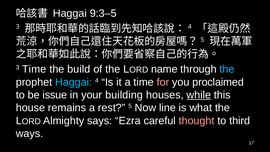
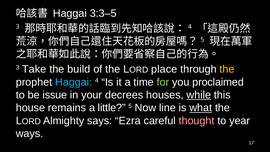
9:3–5: 9:3–5 -> 3:3–5
3 Time: Time -> Take
name: name -> place
the at (227, 69) colour: light blue -> yellow
for colour: pink -> light green
building: building -> decrees
rest: rest -> little
what underline: none -> present
third: third -> year
